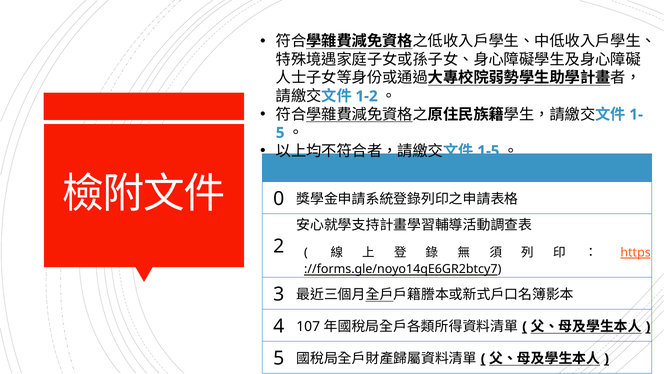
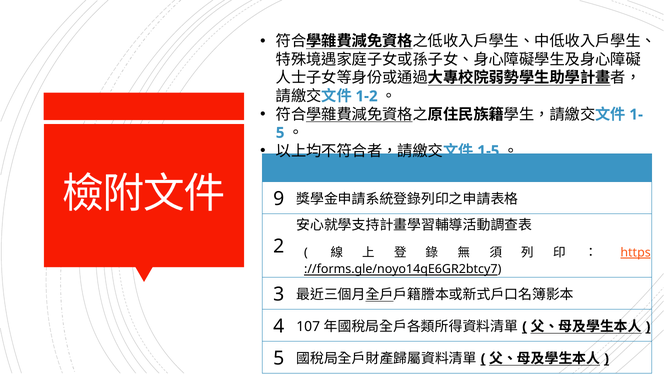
0: 0 -> 9
